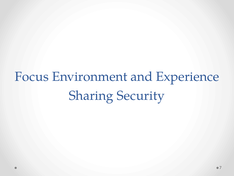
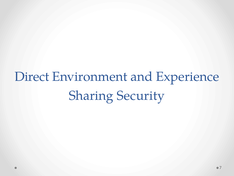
Focus: Focus -> Direct
